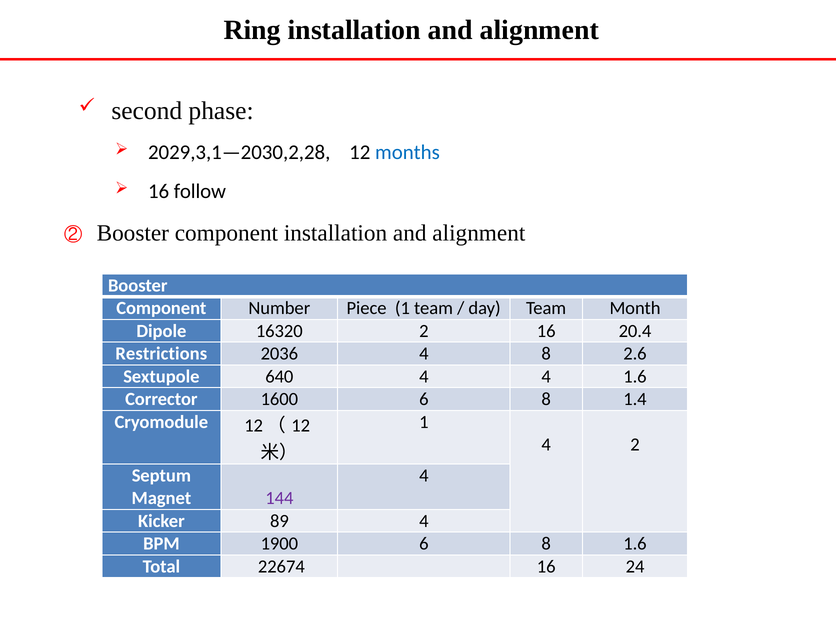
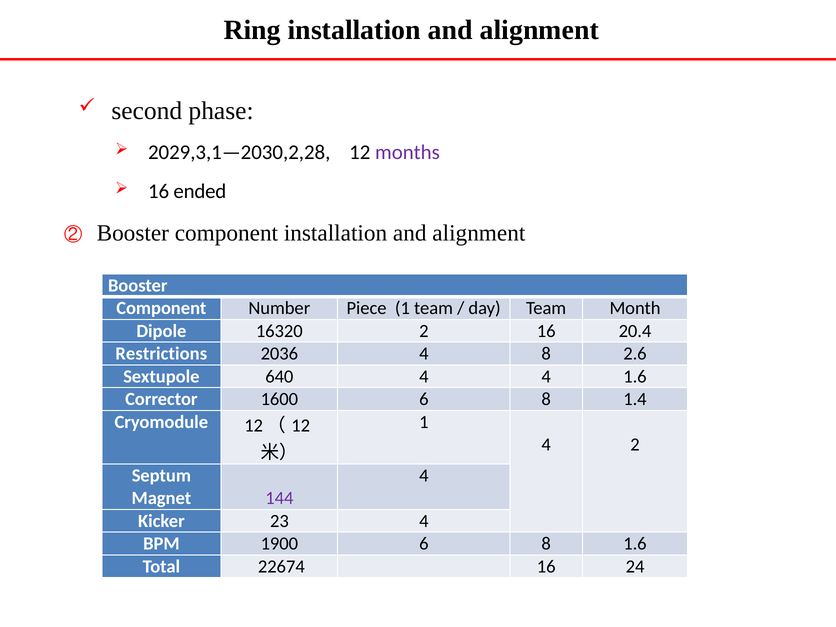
months colour: blue -> purple
follow: follow -> ended
89: 89 -> 23
